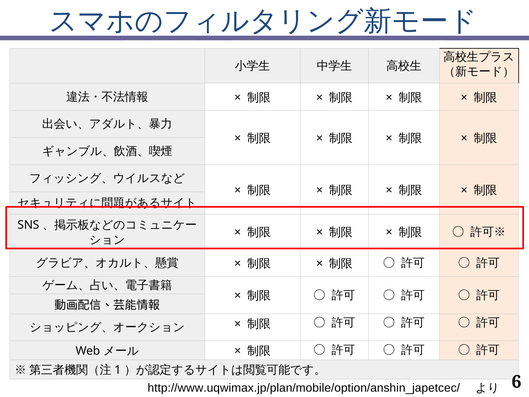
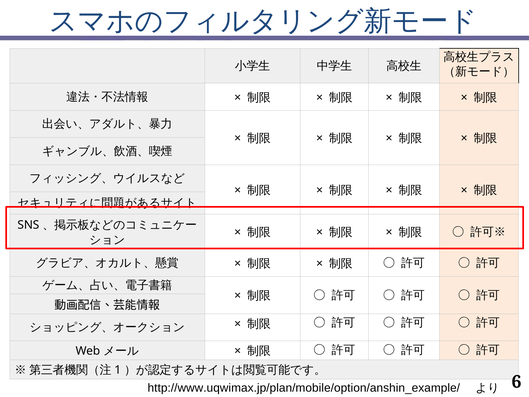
http://www.uqwimax.jp/plan/mobile/option/anshin_japetcec/: http://www.uqwimax.jp/plan/mobile/option/anshin_japetcec/ -> http://www.uqwimax.jp/plan/mobile/option/anshin_example/
